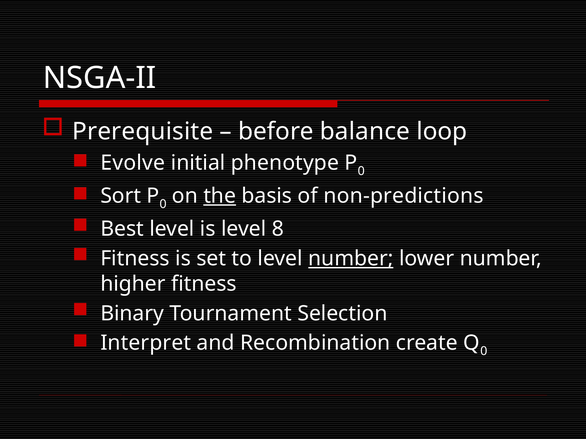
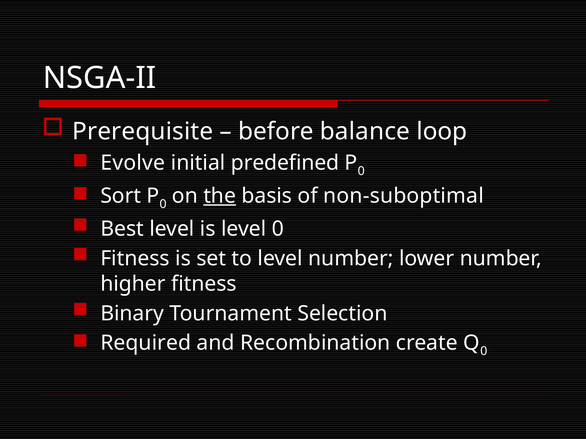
phenotype: phenotype -> predefined
non-predictions: non-predictions -> non-suboptimal
level 8: 8 -> 0
number at (351, 259) underline: present -> none
Interpret: Interpret -> Required
